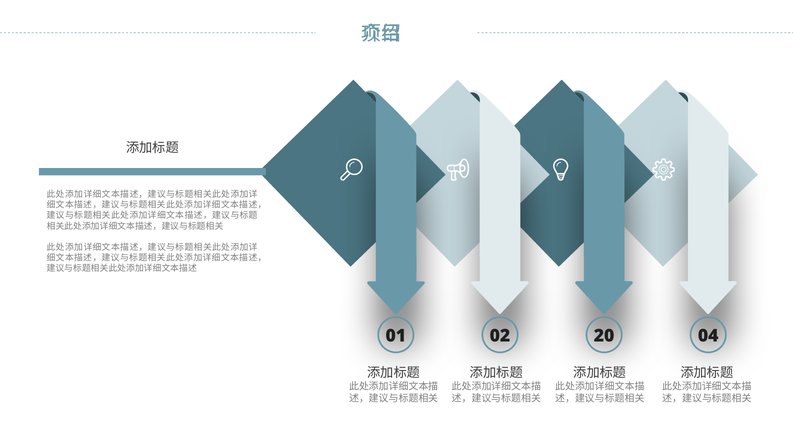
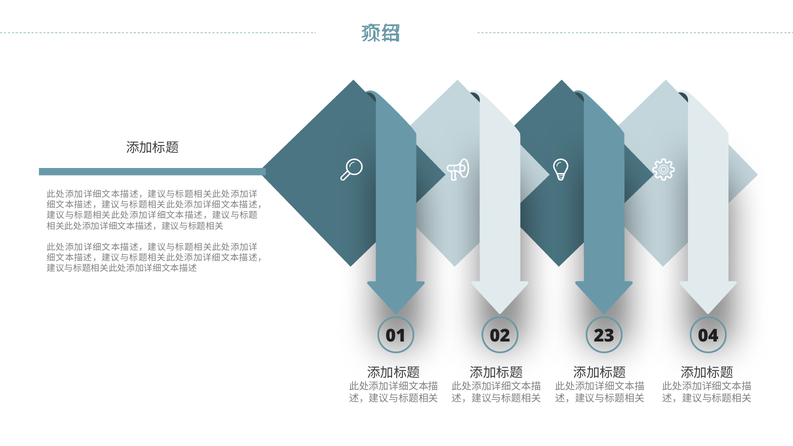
20: 20 -> 23
